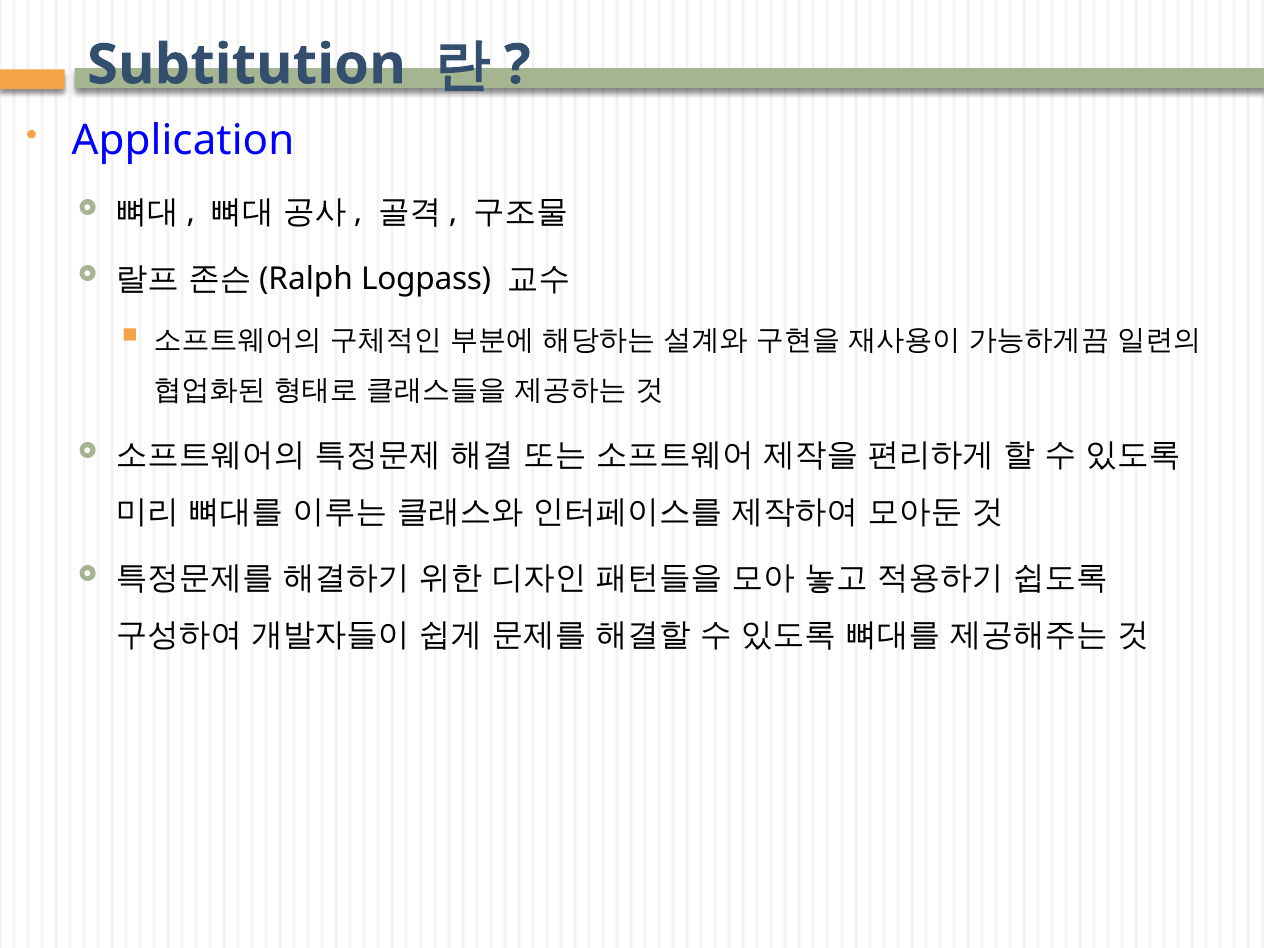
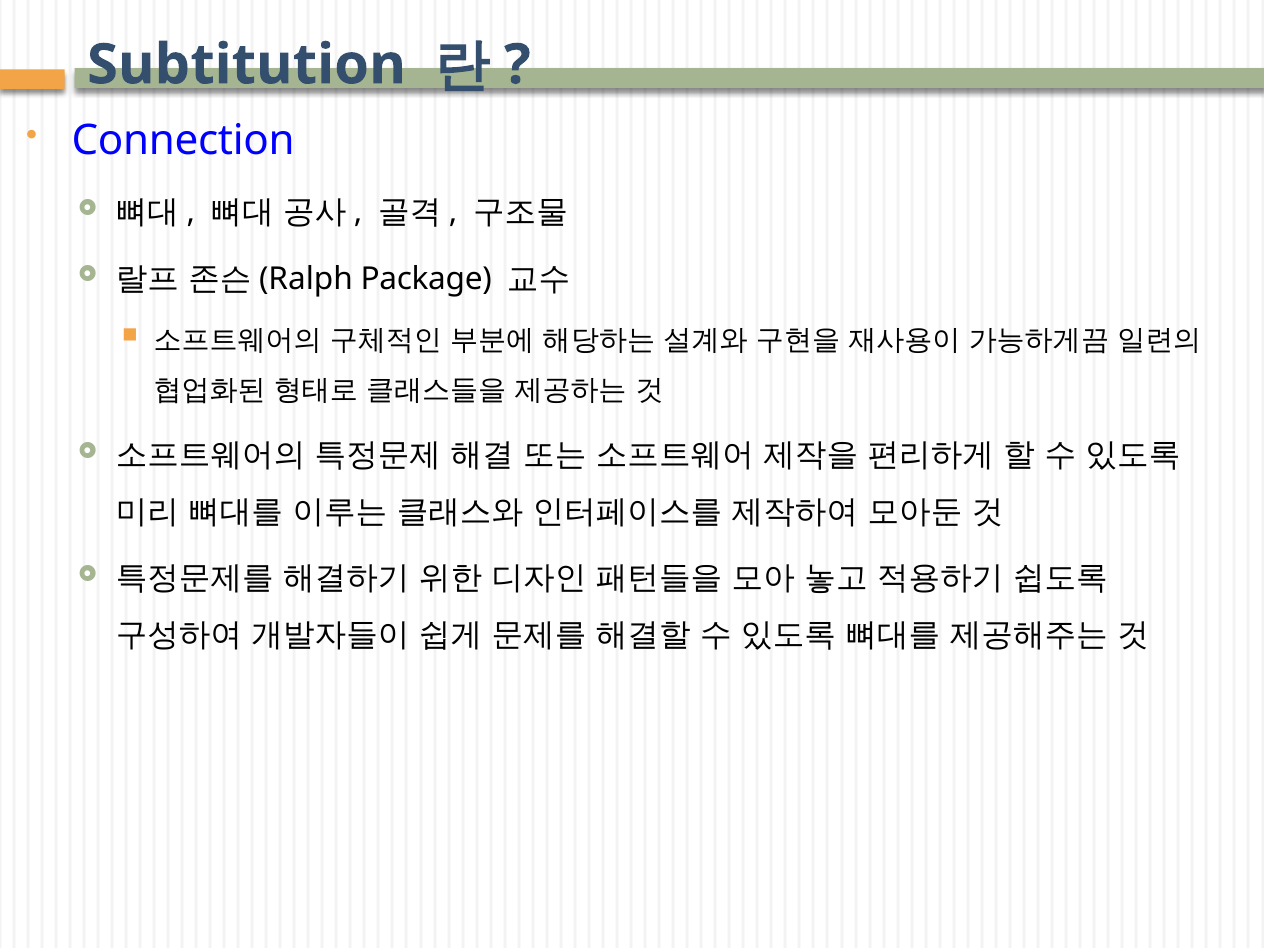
Application: Application -> Connection
Logpass: Logpass -> Package
